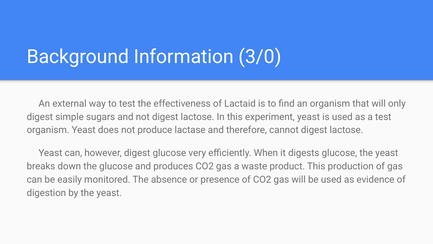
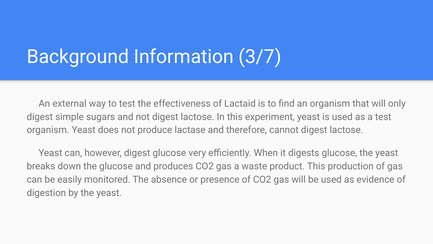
3/0: 3/0 -> 3/7
